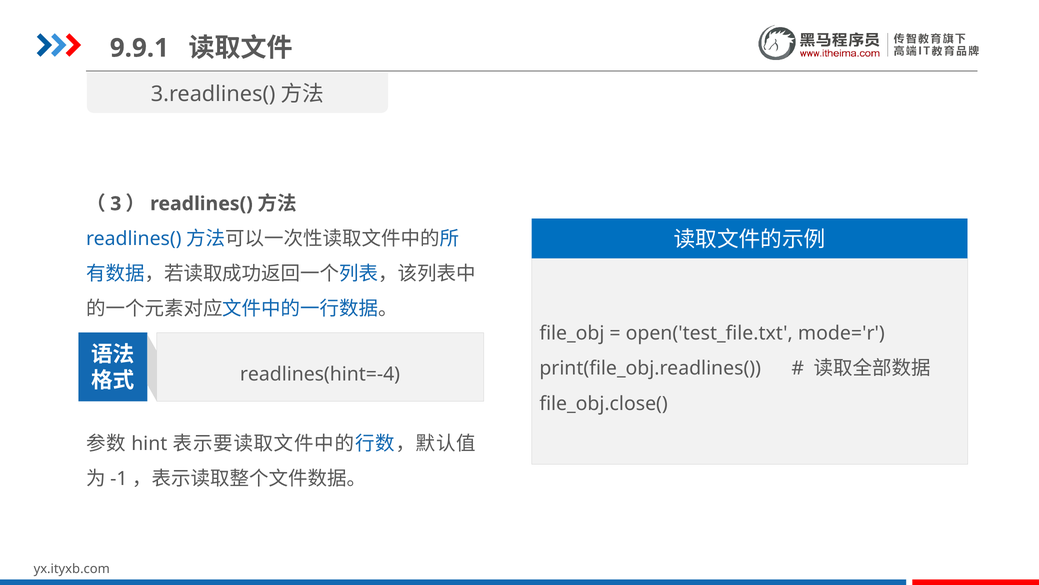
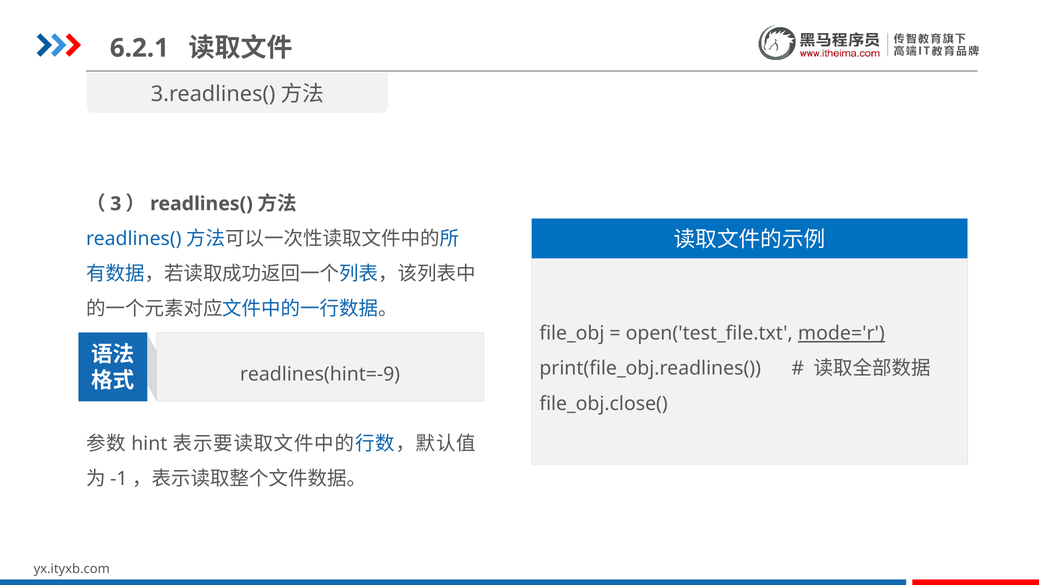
9.9.1: 9.9.1 -> 6.2.1
mode='r underline: none -> present
readlines(hint=-4: readlines(hint=-4 -> readlines(hint=-9
